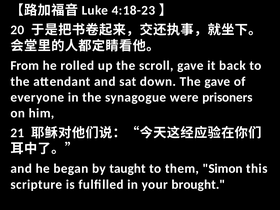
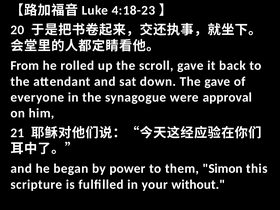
prisoners: prisoners -> approval
taught: taught -> power
brought: brought -> without
